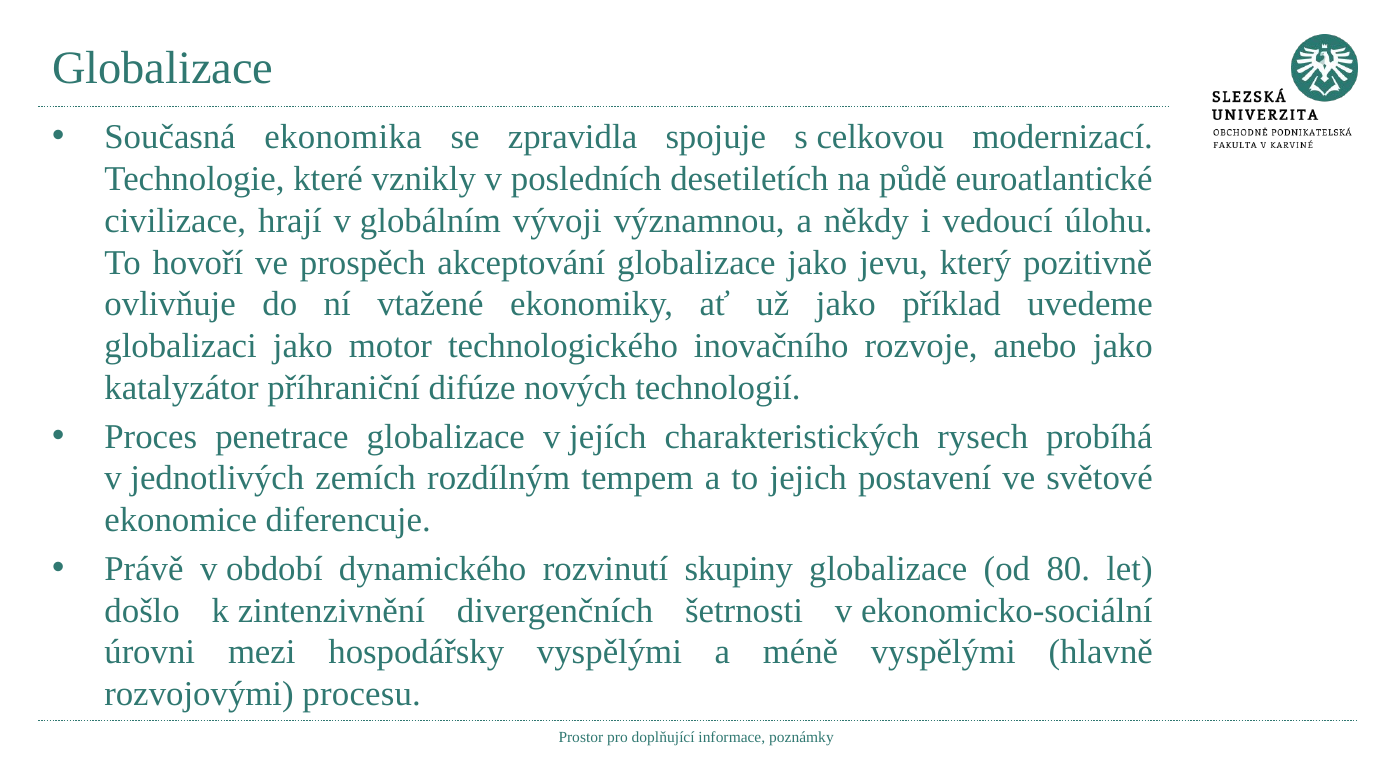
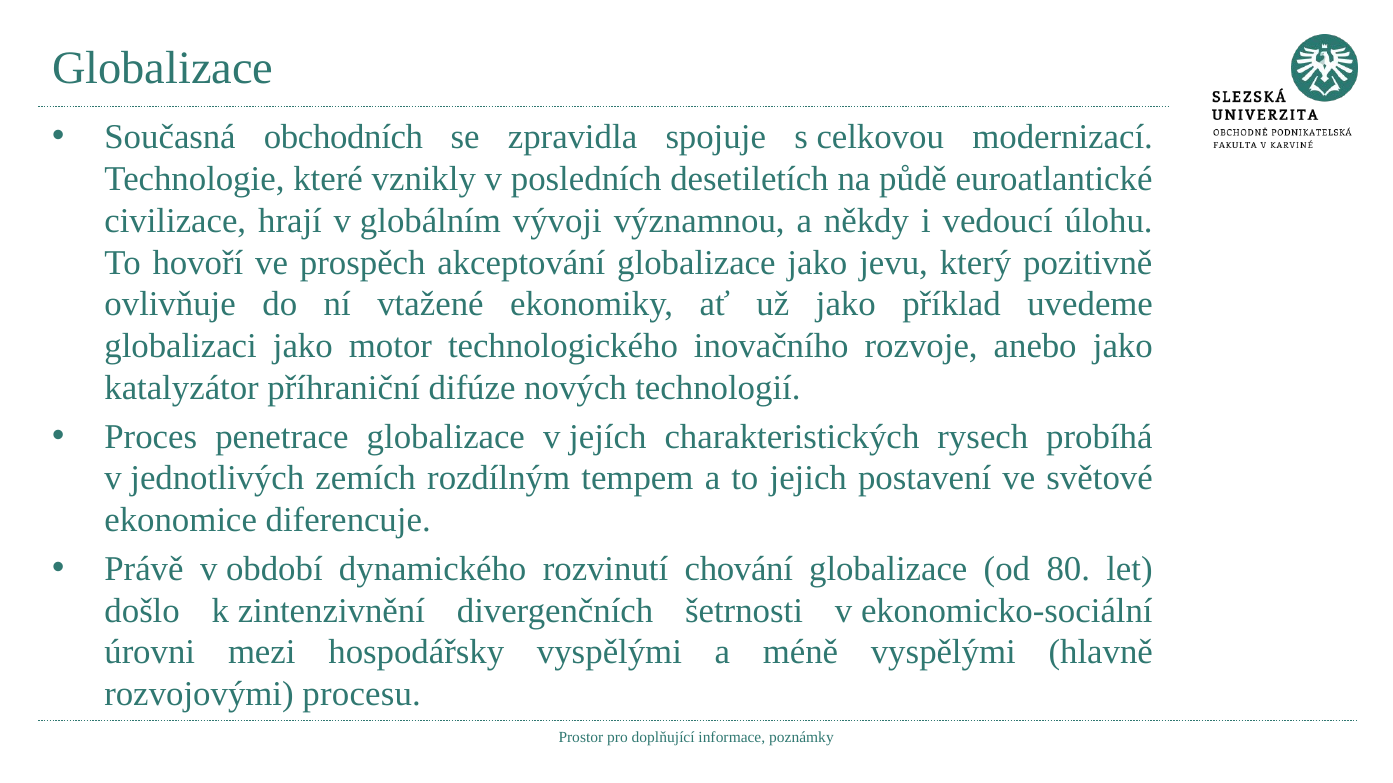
ekonomika: ekonomika -> obchodních
skupiny: skupiny -> chování
